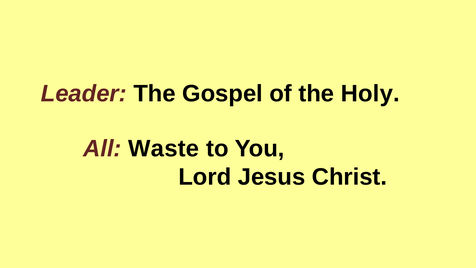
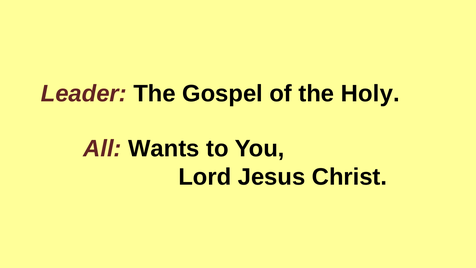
Waste: Waste -> Wants
